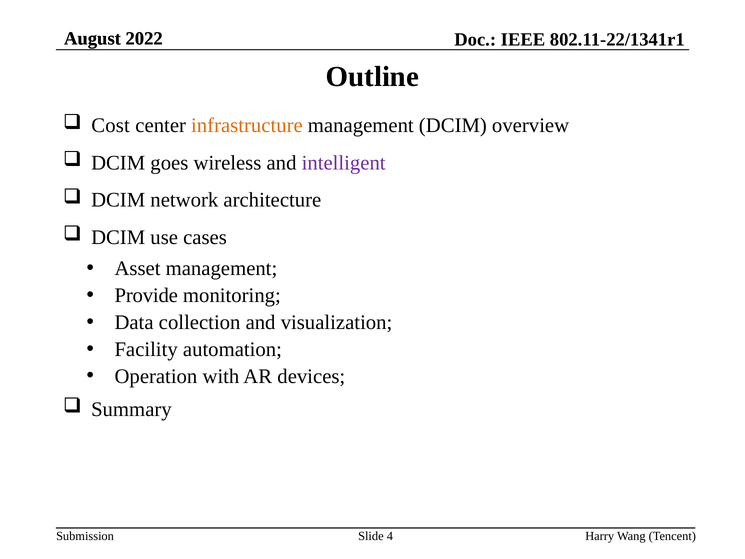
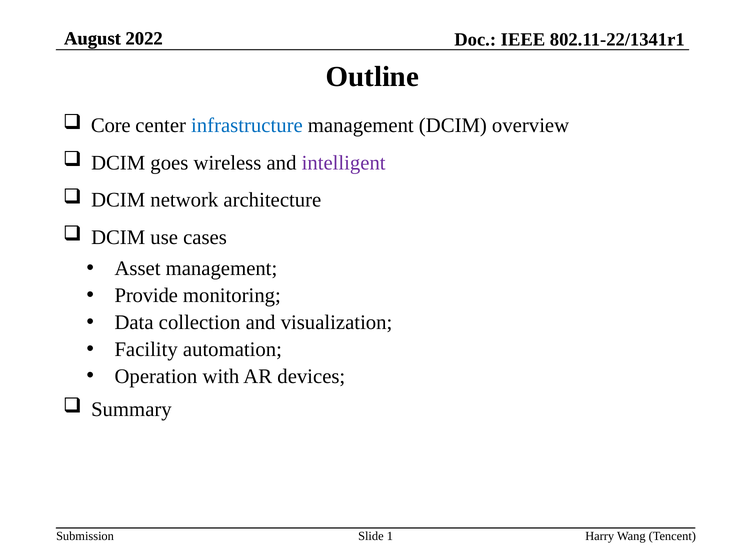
Cost: Cost -> Core
infrastructure colour: orange -> blue
4: 4 -> 1
